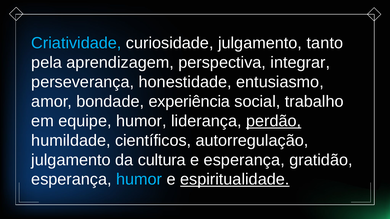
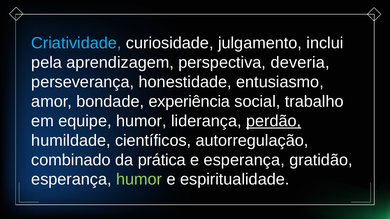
tanto: tanto -> inclui
integrar: integrar -> deveria
julgamento at (71, 160): julgamento -> combinado
cultura: cultura -> prática
humor at (139, 180) colour: light blue -> light green
espiritualidade underline: present -> none
